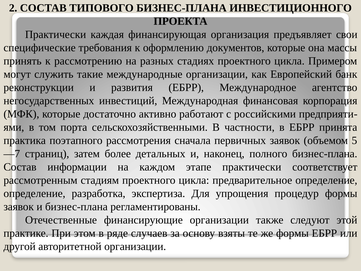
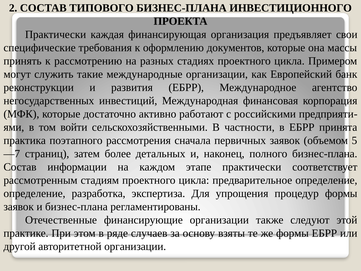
порта: порта -> войти
